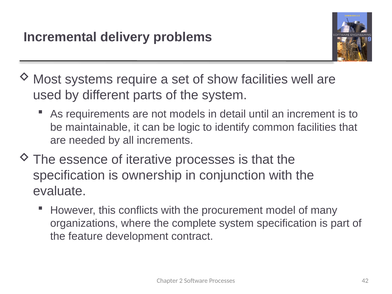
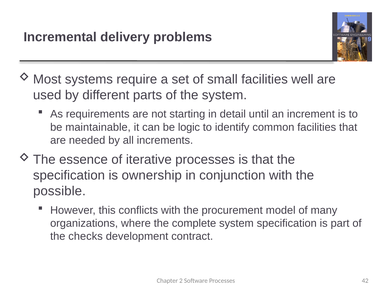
show: show -> small
models: models -> starting
evaluate: evaluate -> possible
feature: feature -> checks
